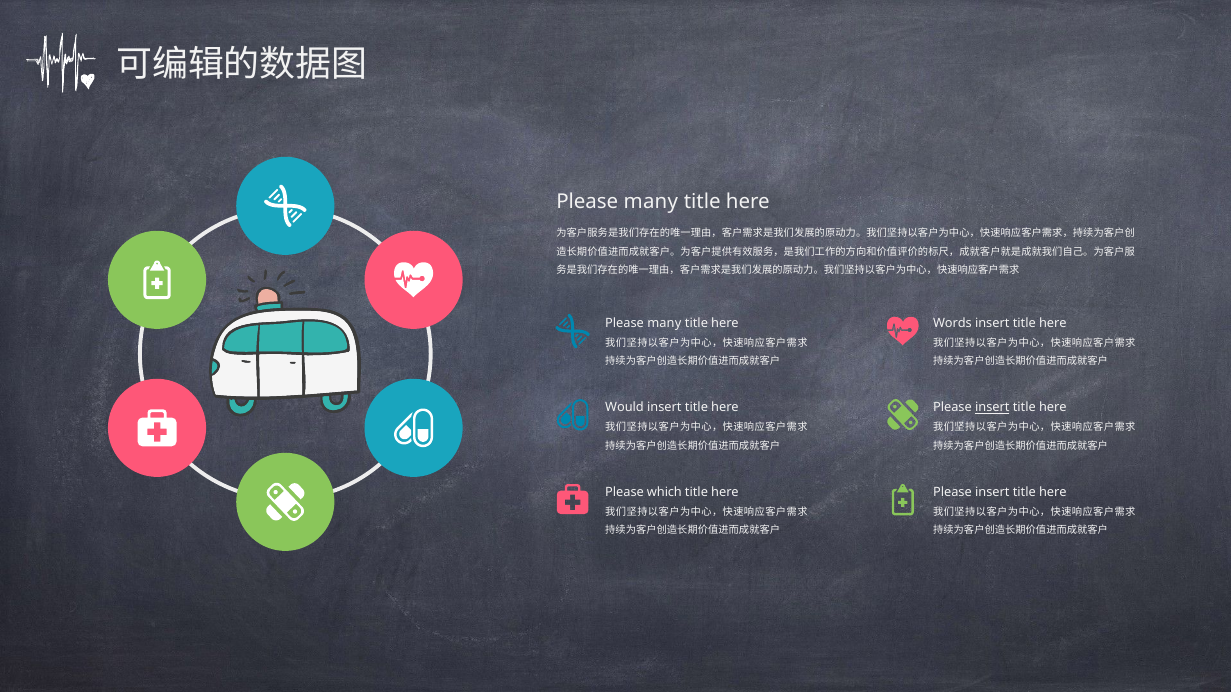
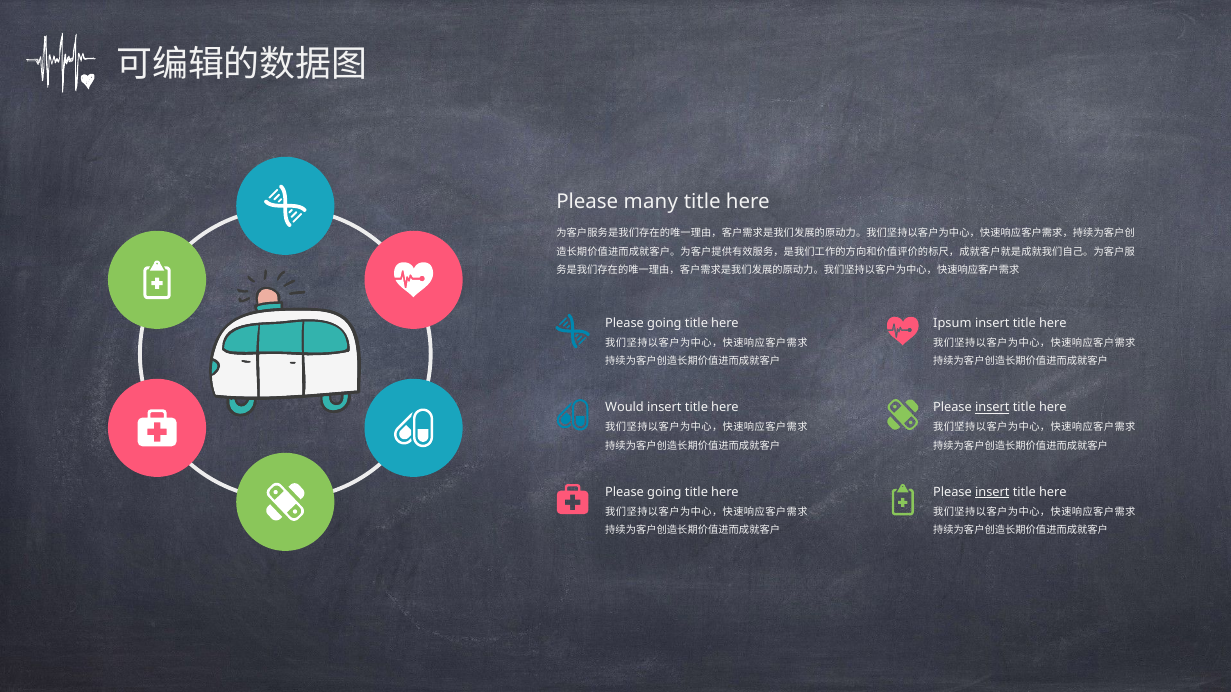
many at (664, 324): many -> going
Words: Words -> Ipsum
which at (664, 492): which -> going
insert at (992, 492) underline: none -> present
